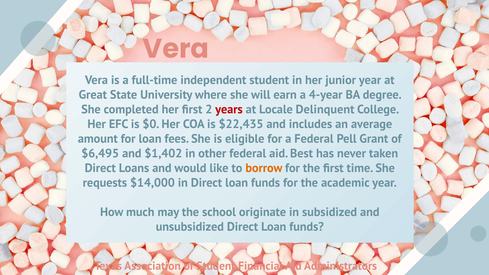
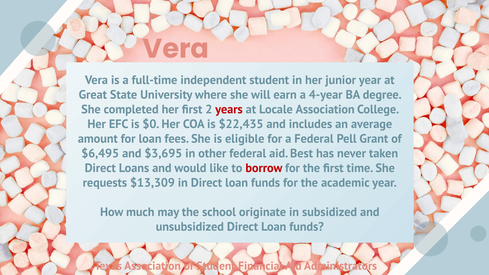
Locale Delinquent: Delinquent -> Association
$1,402: $1,402 -> $3,695
borrow colour: orange -> red
$14,000: $14,000 -> $13,309
